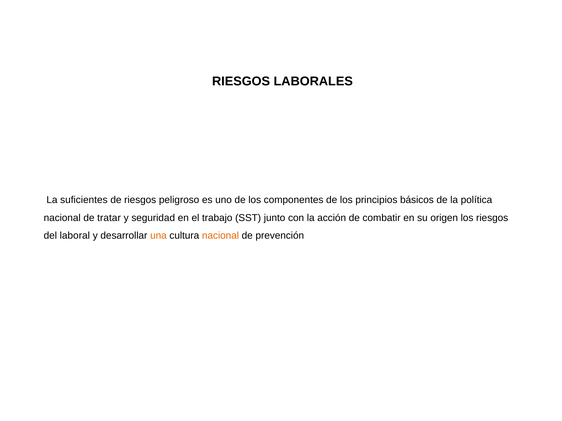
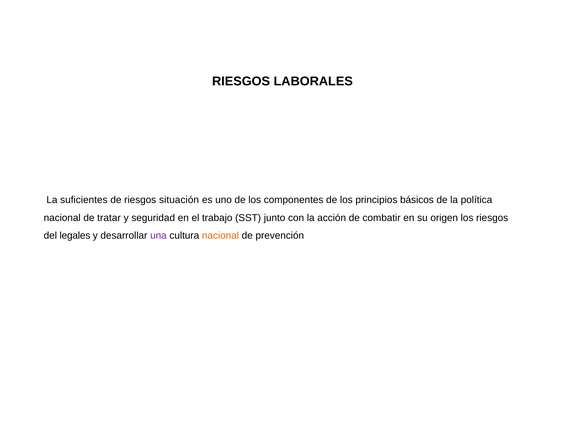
peligroso: peligroso -> situación
laboral: laboral -> legales
una colour: orange -> purple
